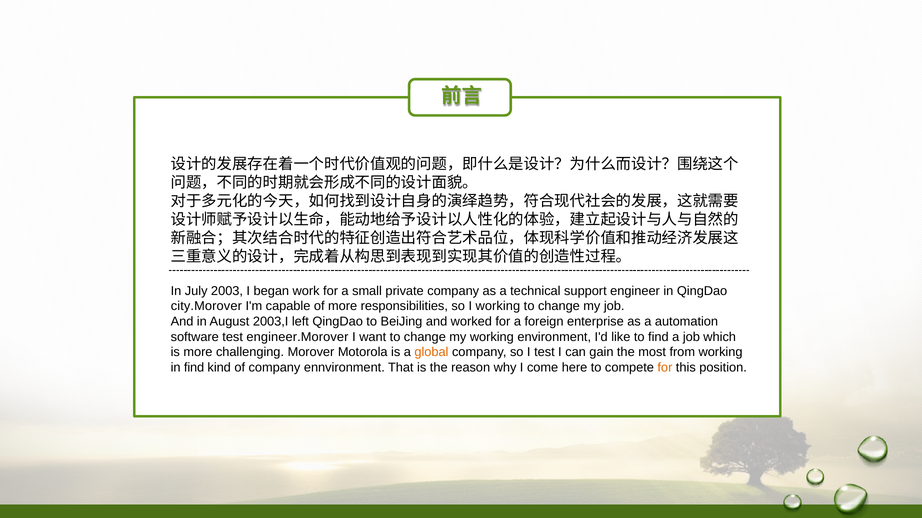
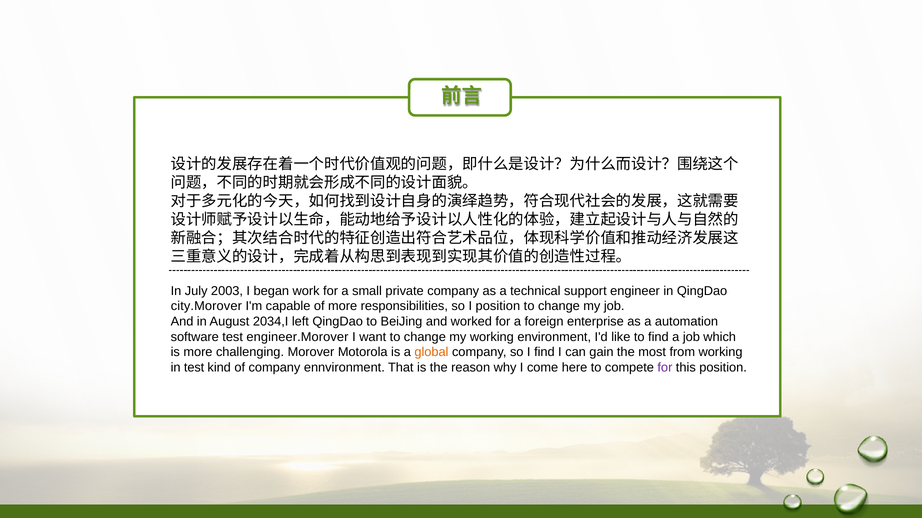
I working: working -> position
2003,I: 2003,I -> 2034,I
I test: test -> find
in find: find -> test
for at (665, 368) colour: orange -> purple
